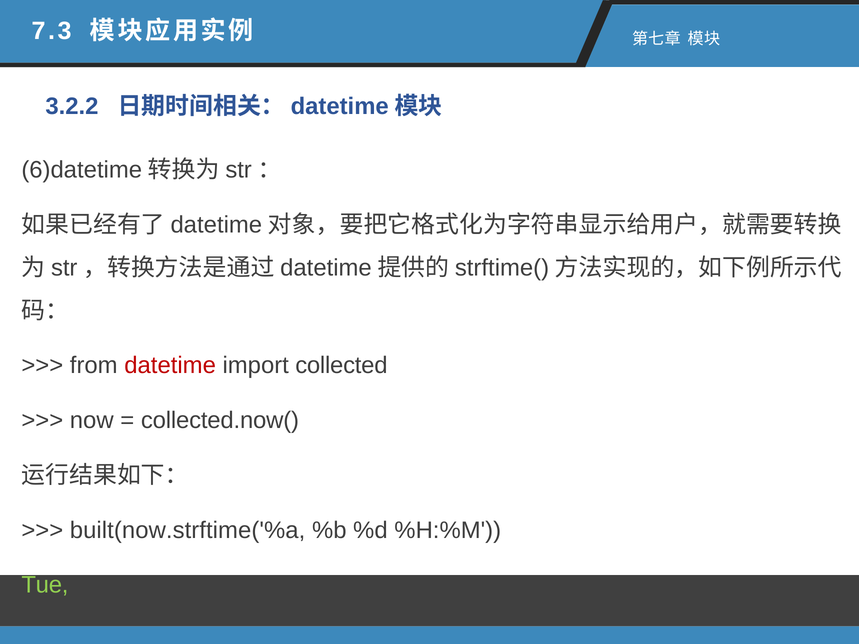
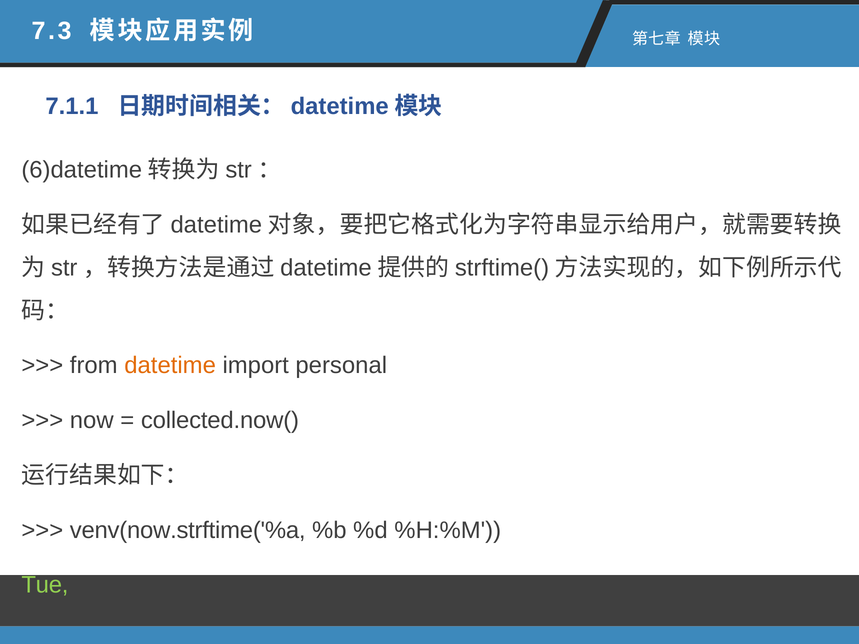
3.2.2: 3.2.2 -> 7.1.1
datetime colour: red -> orange
collected: collected -> personal
built(now.strftime('%a: built(now.strftime('%a -> venv(now.strftime('%a
